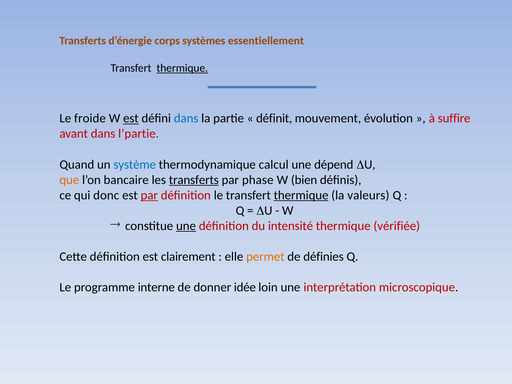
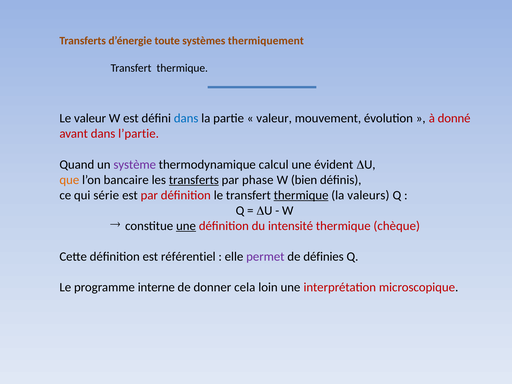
corps: corps -> toute
essentiellement: essentiellement -> thermiquement
thermique at (182, 68) underline: present -> none
Le froide: froide -> valeur
est at (131, 118) underline: present -> none
définit at (274, 118): définit -> valeur
suffire: suffire -> donné
système colour: blue -> purple
dépend: dépend -> évident
donc: donc -> série
par at (149, 195) underline: present -> none
vérifiée: vérifiée -> chèque
clairement: clairement -> référentiel
permet colour: orange -> purple
idée: idée -> cela
